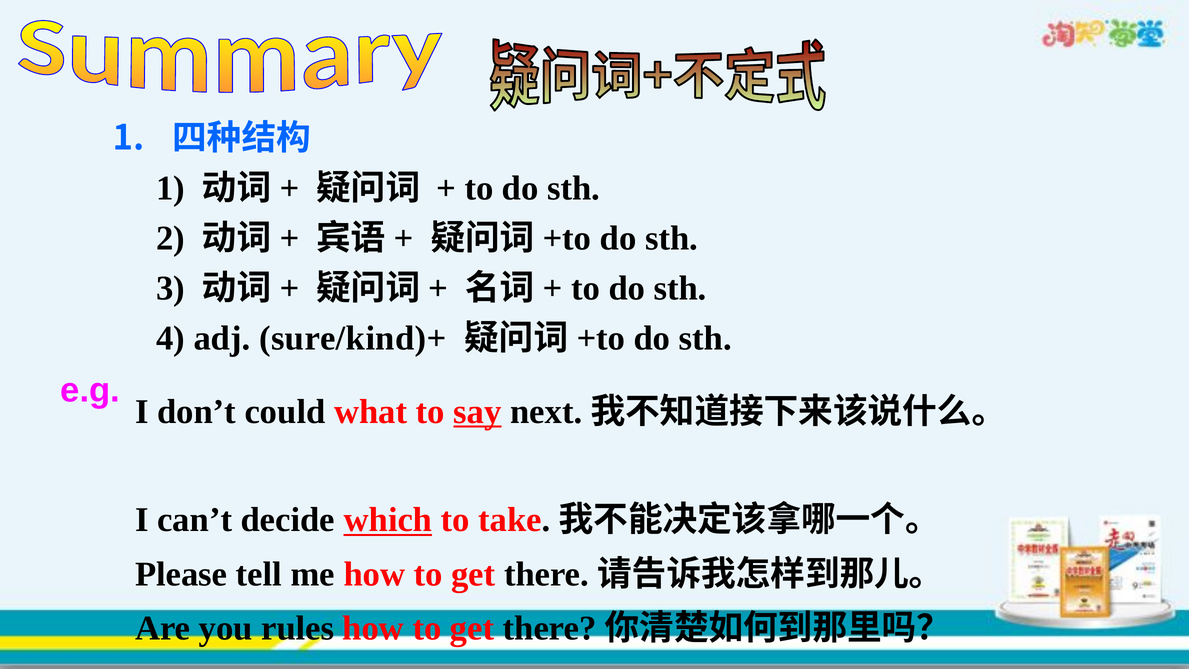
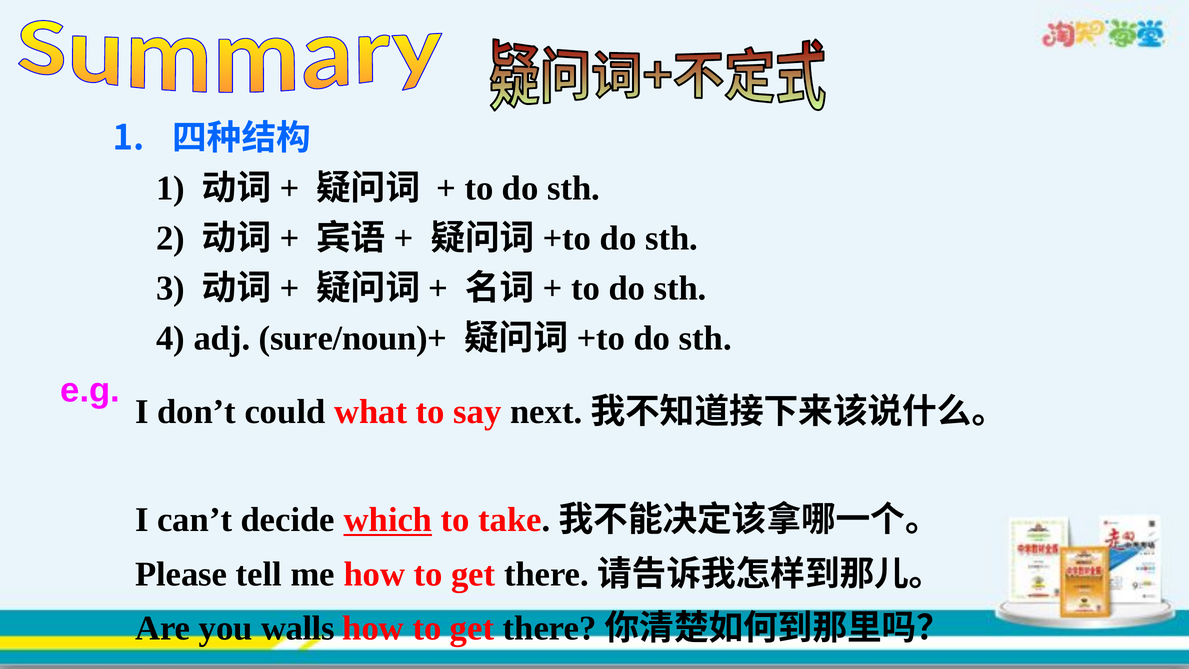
sure/kind)+: sure/kind)+ -> sure/noun)+
say underline: present -> none
rules: rules -> walls
